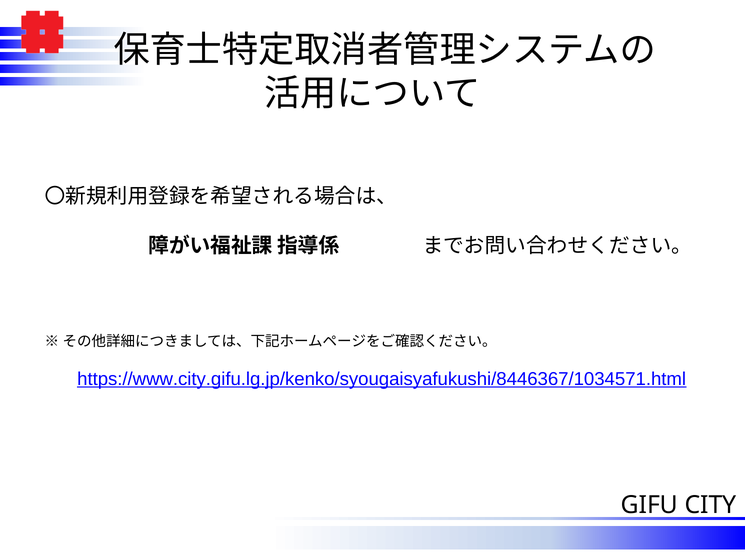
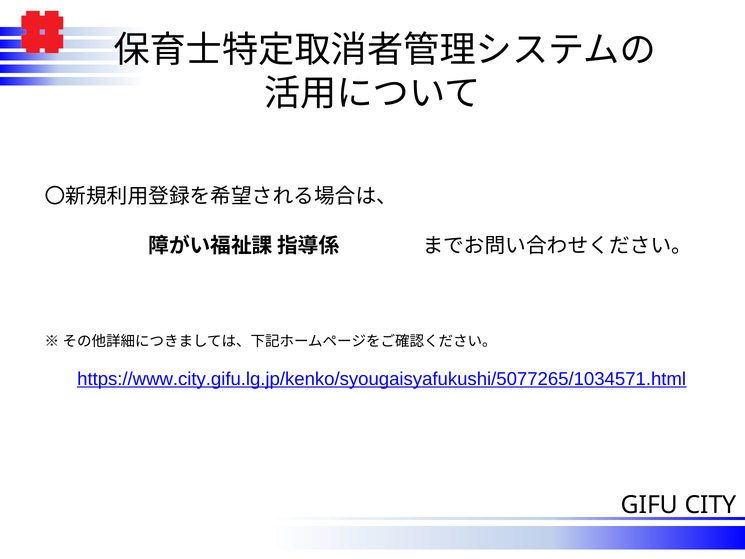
https://www.city.gifu.lg.jp/kenko/syougaisyafukushi/8446367/1034571.html: https://www.city.gifu.lg.jp/kenko/syougaisyafukushi/8446367/1034571.html -> https://www.city.gifu.lg.jp/kenko/syougaisyafukushi/5077265/1034571.html
